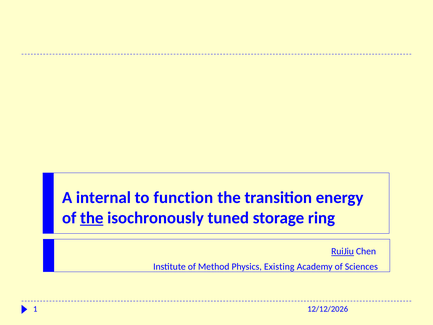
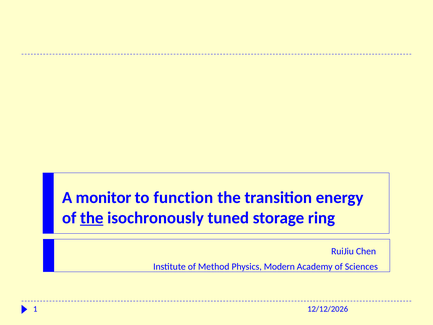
internal: internal -> monitor
RuiJiu underline: present -> none
Existing: Existing -> Modern
